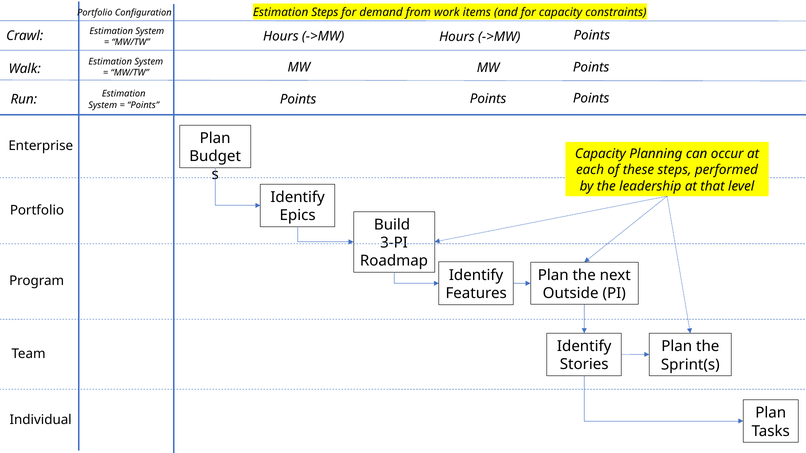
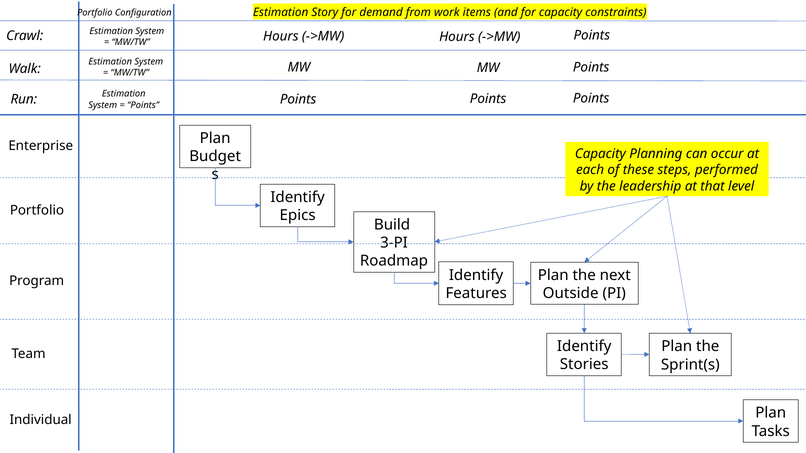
Estimation Steps: Steps -> Story
